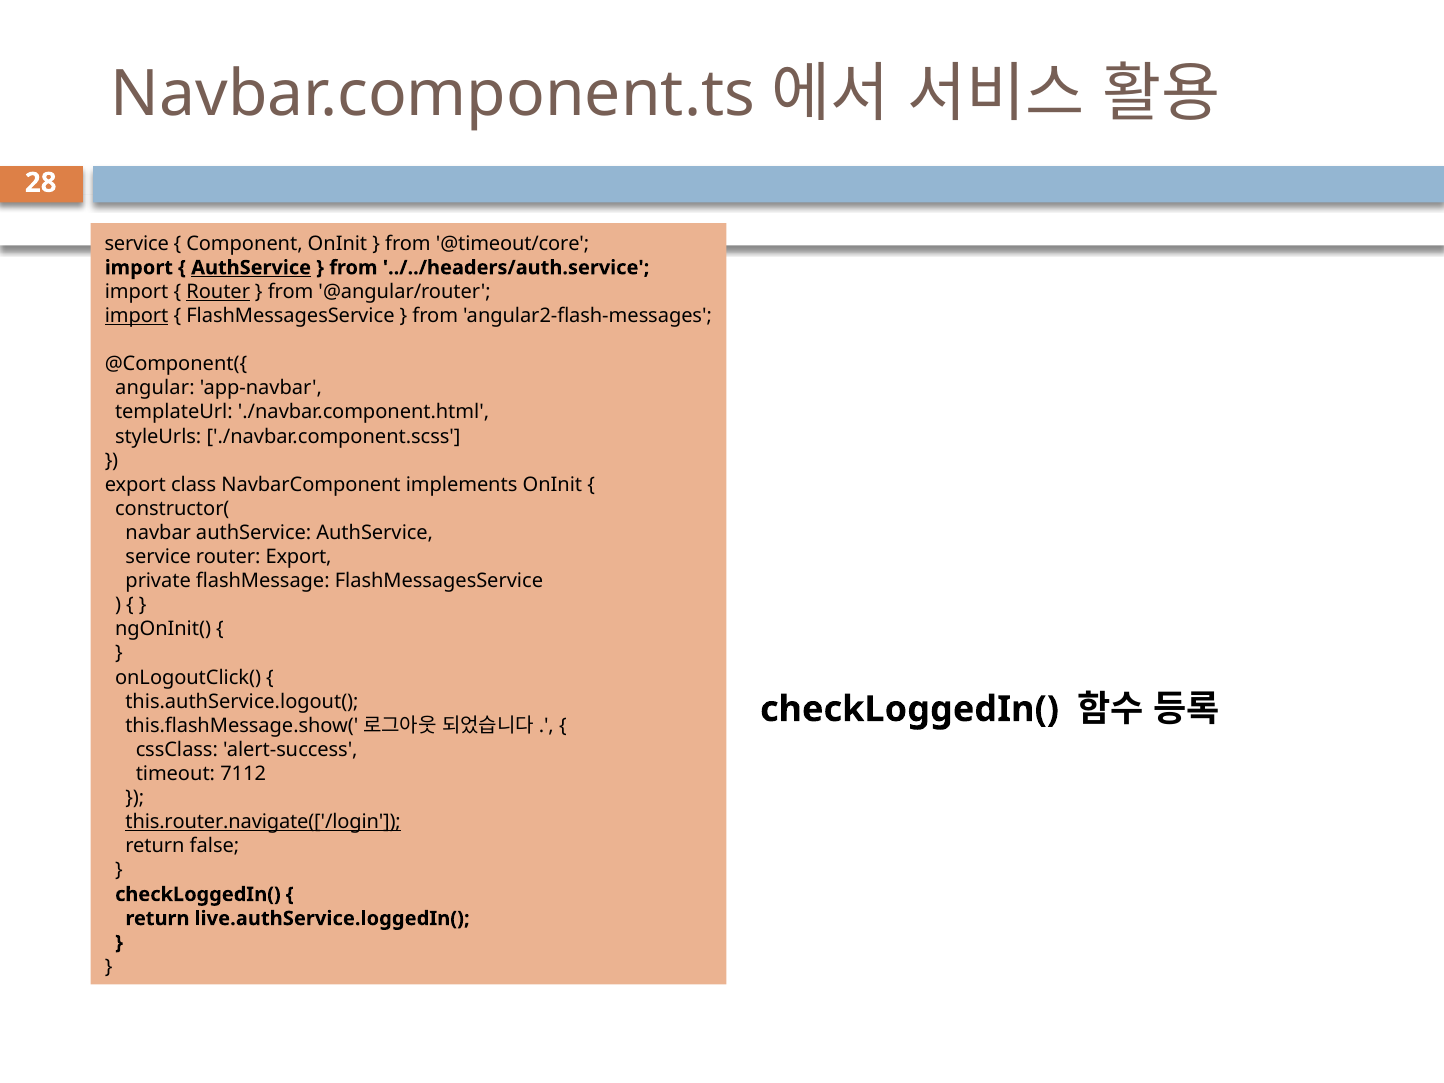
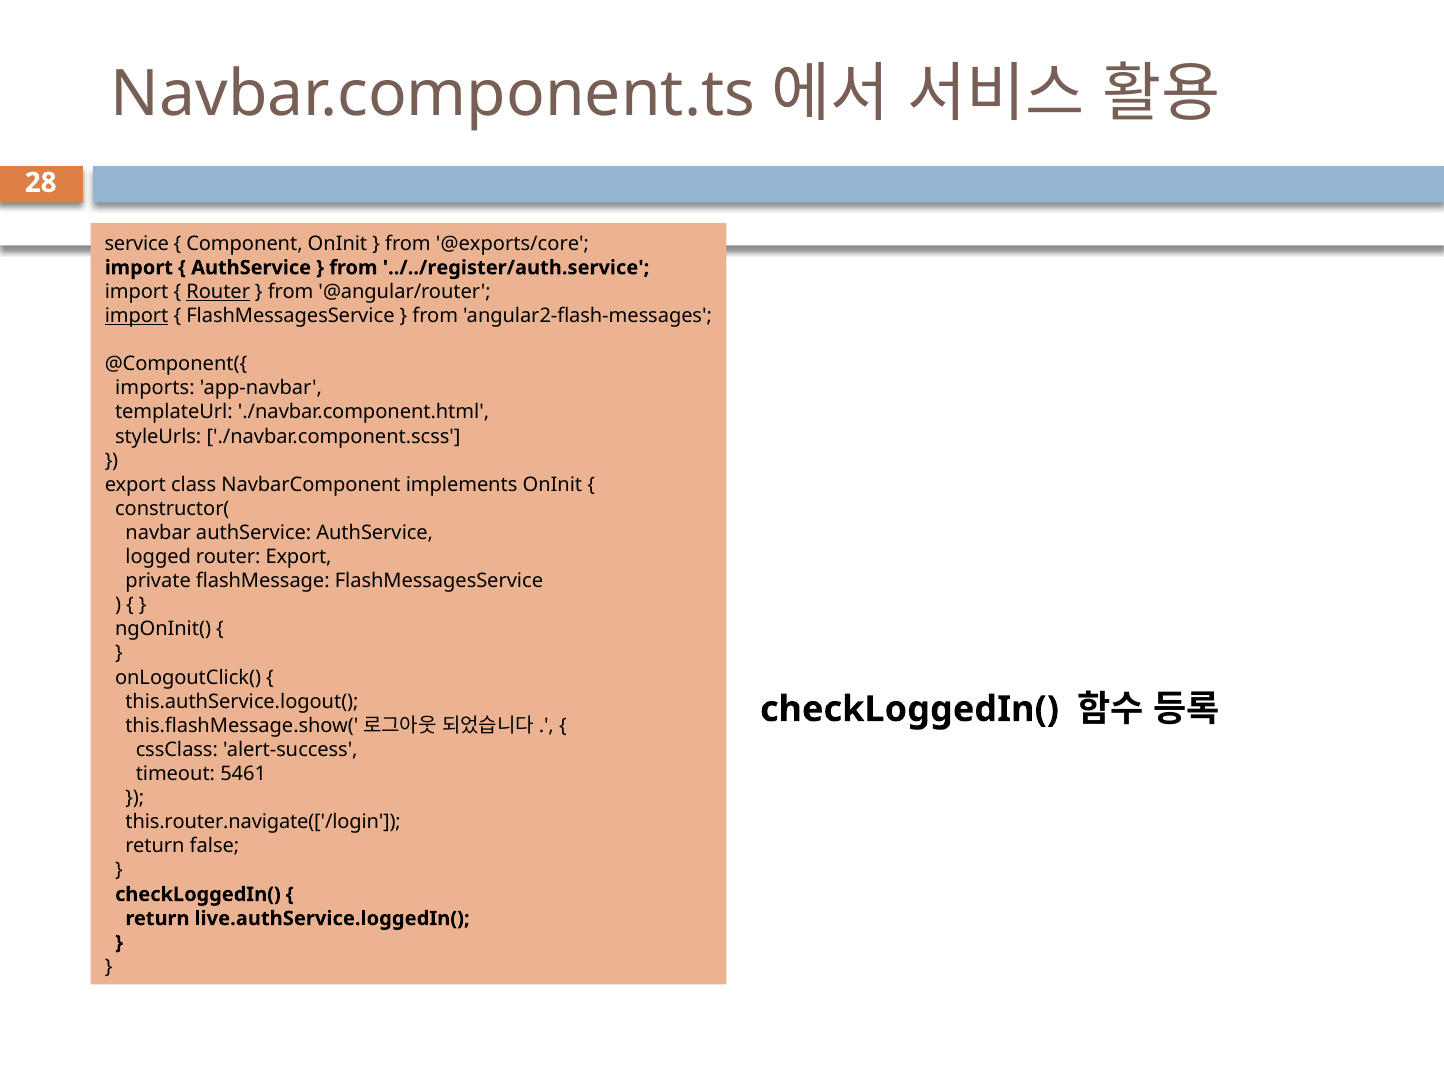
@timeout/core: @timeout/core -> @exports/core
AuthService at (251, 268) underline: present -> none
../../headers/auth.service: ../../headers/auth.service -> ../../register/auth.service
angular: angular -> imports
service at (158, 557): service -> logged
7112: 7112 -> 5461
this.router.navigate(['/login underline: present -> none
